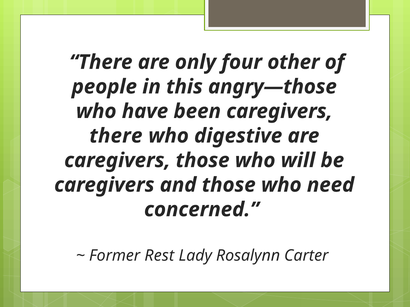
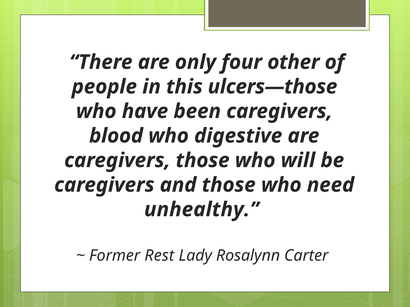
angry—those: angry—those -> ulcers—those
there at (116, 136): there -> blood
concerned: concerned -> unhealthy
